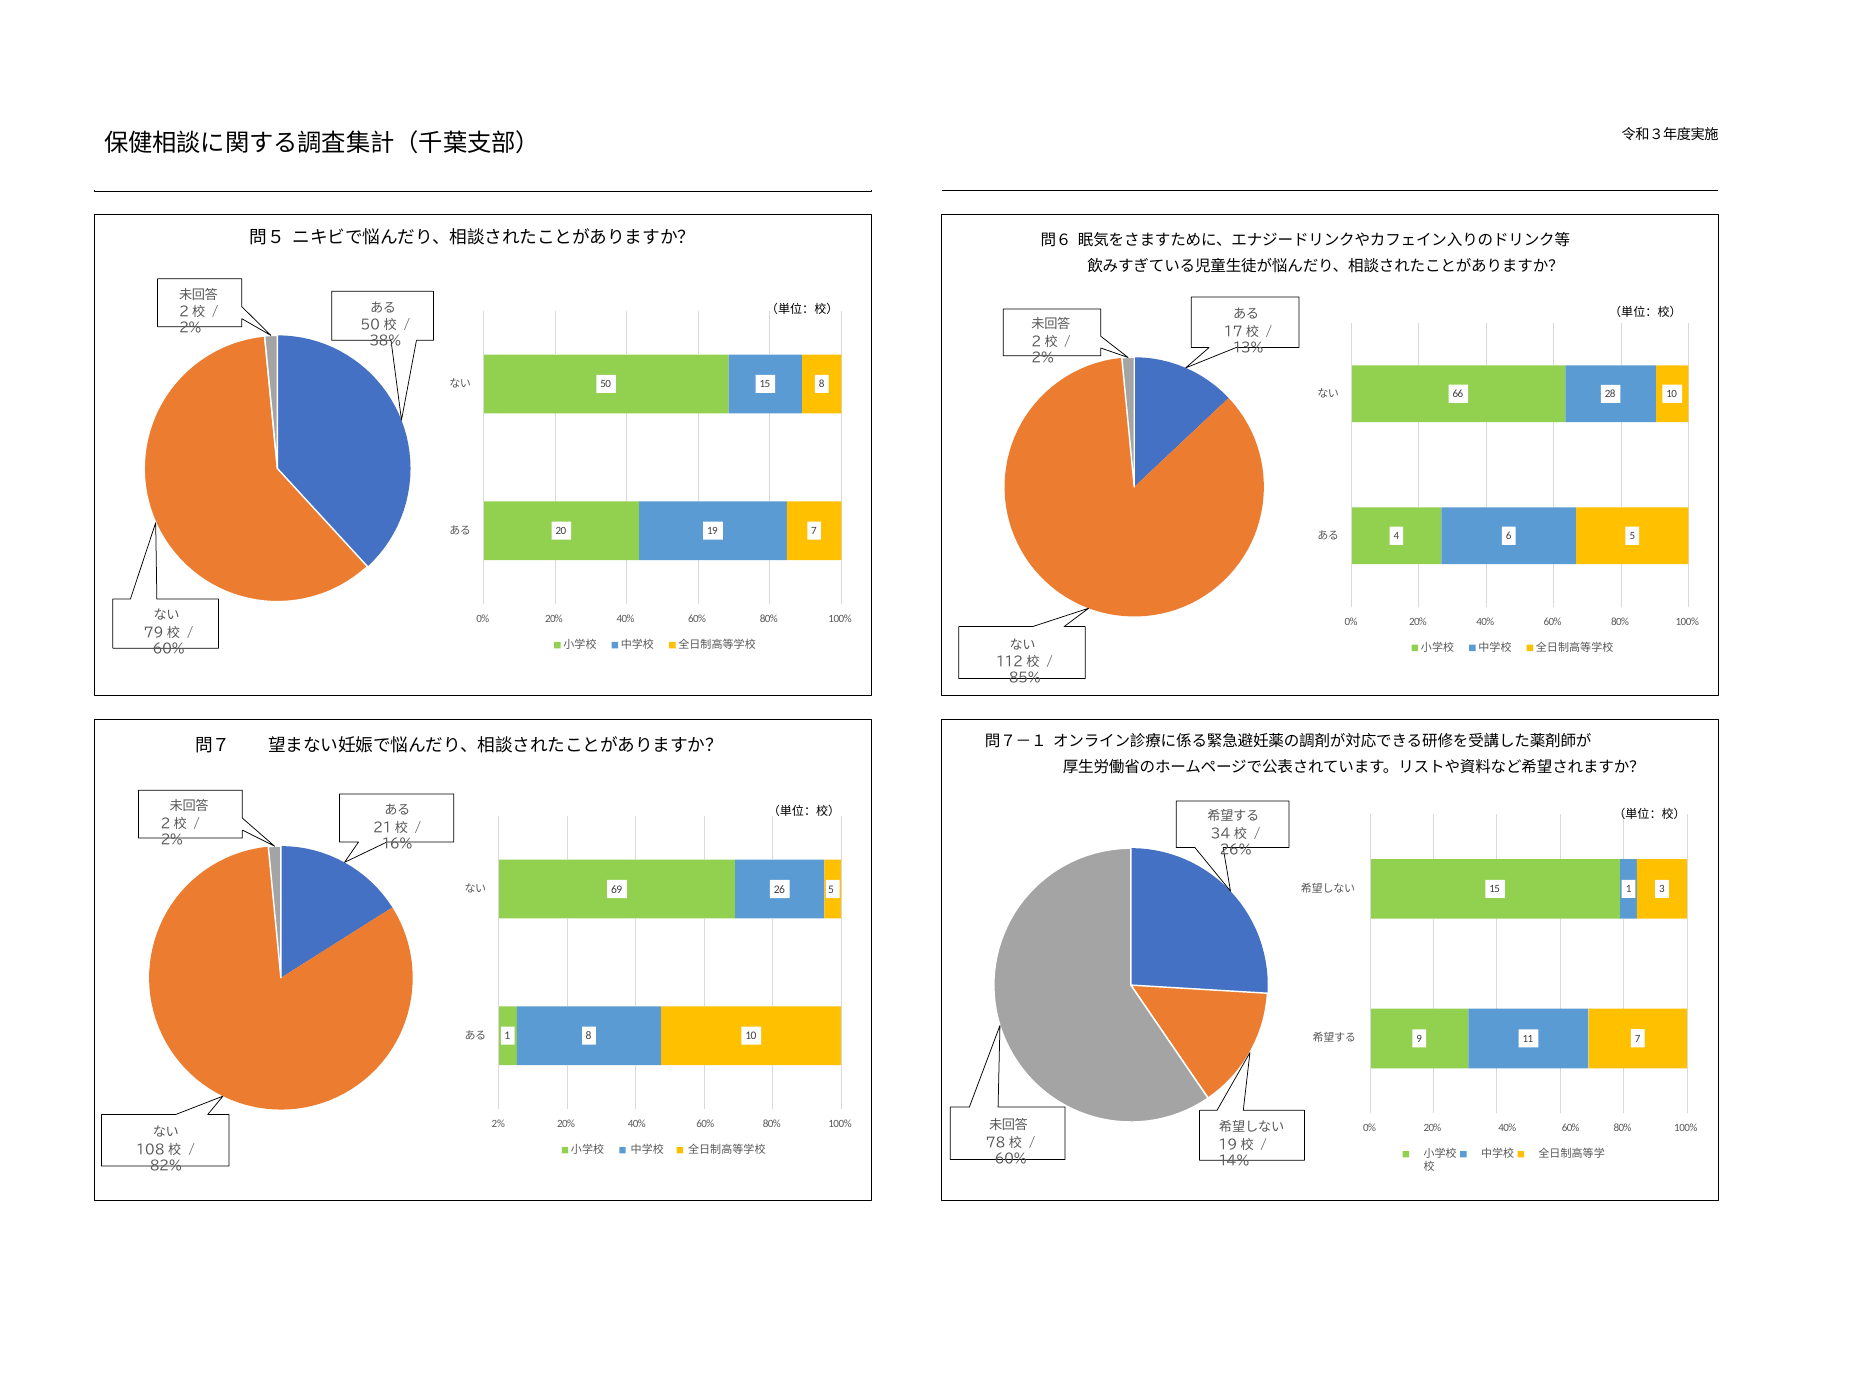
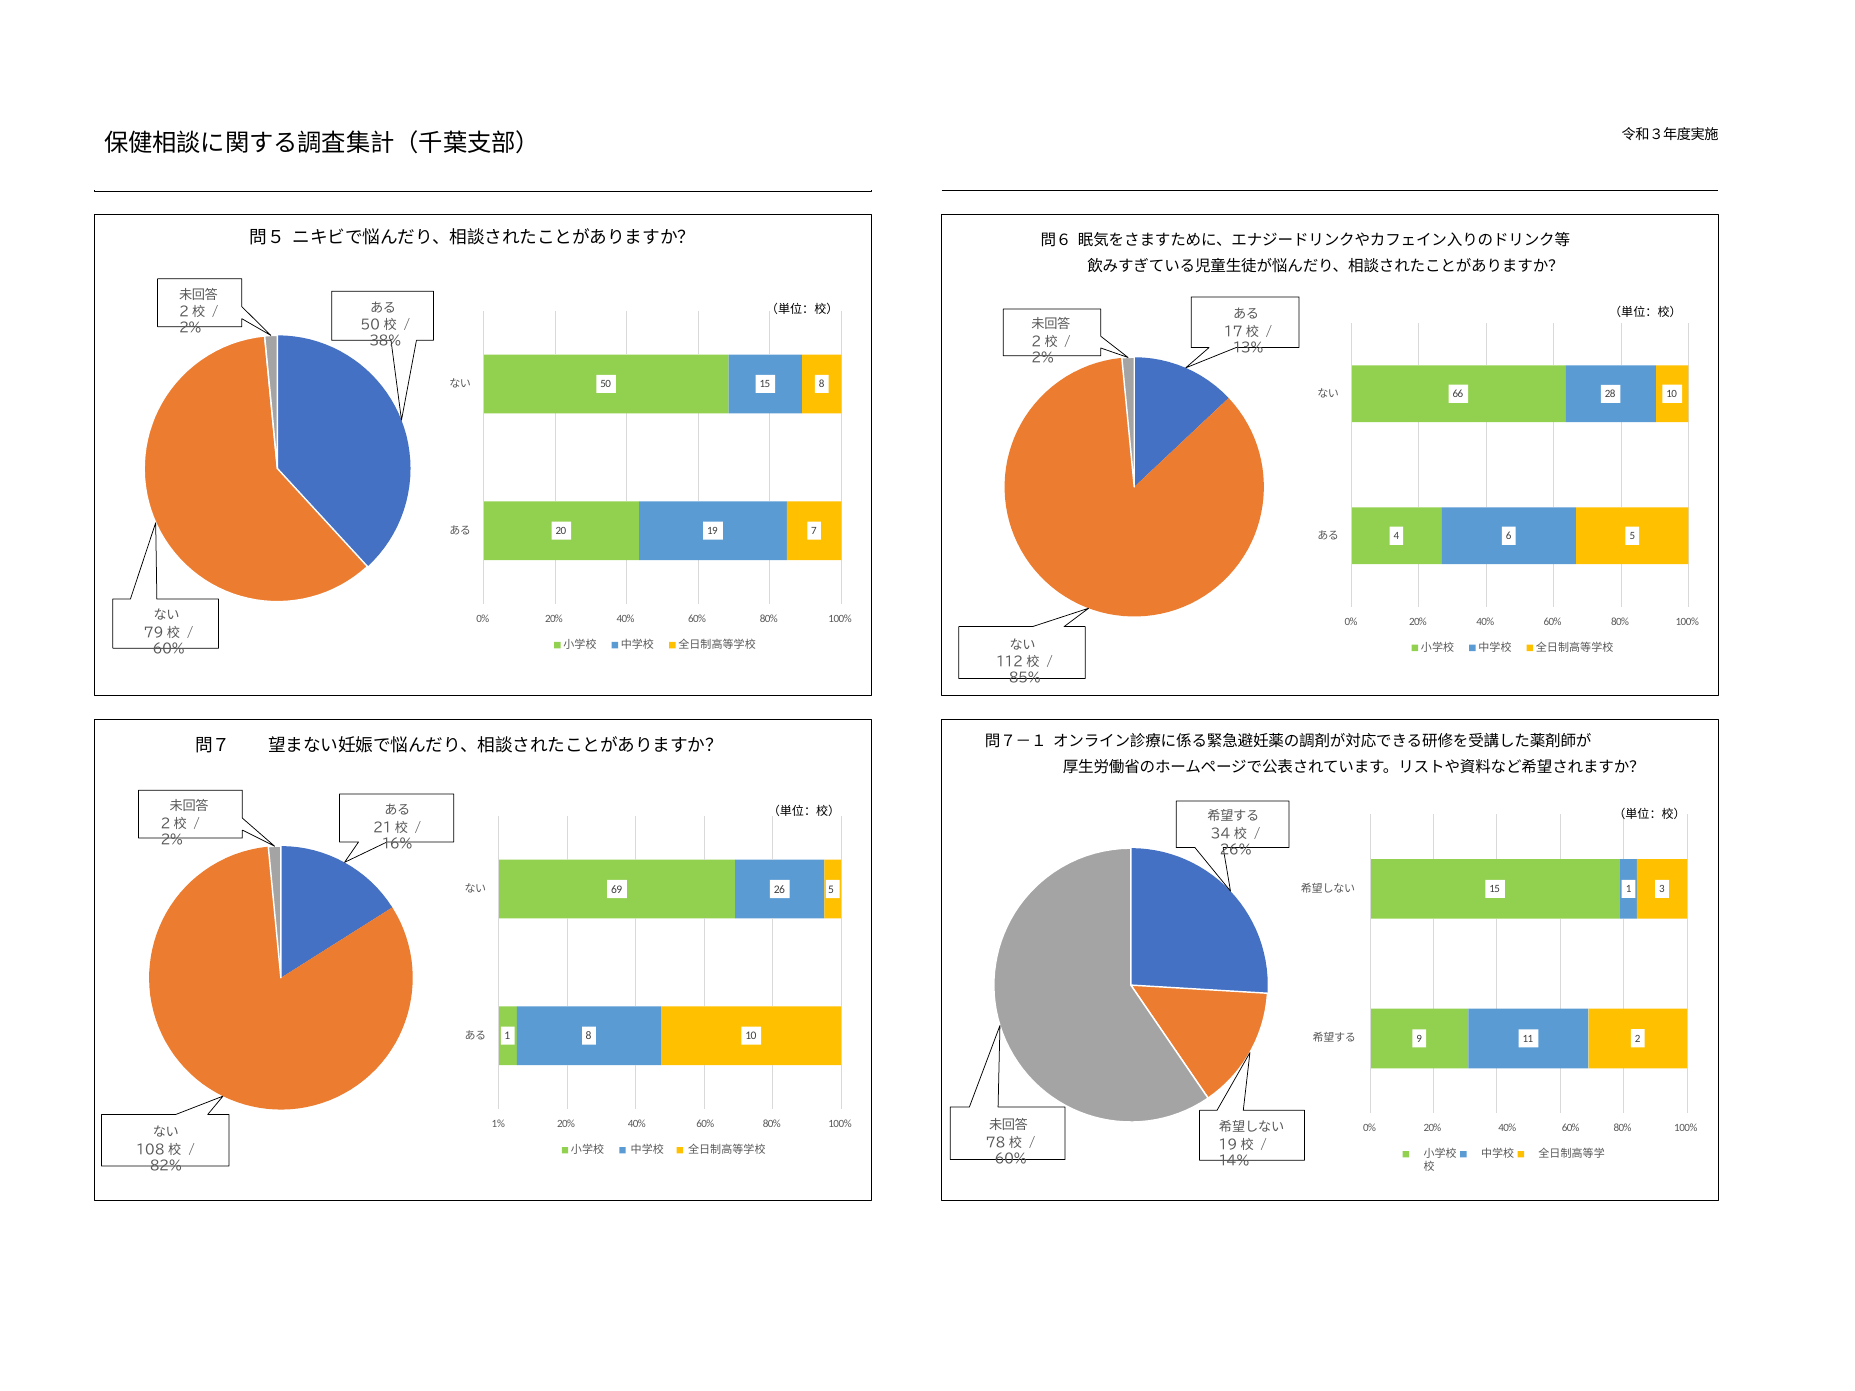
11 7: 7 -> 2
2% at (498, 1124): 2% -> 1%
